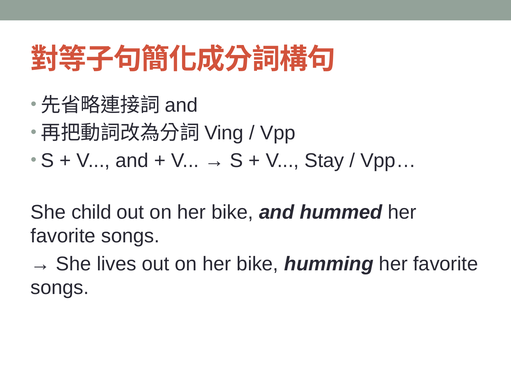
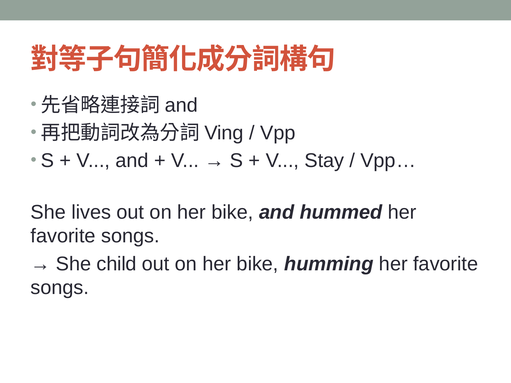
child: child -> lives
lives: lives -> child
